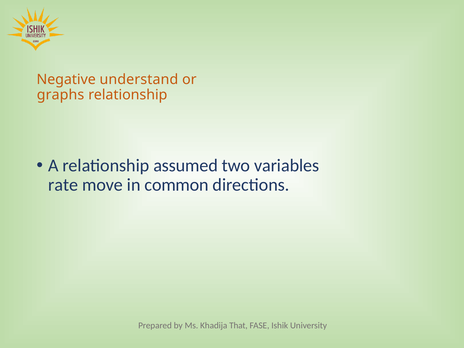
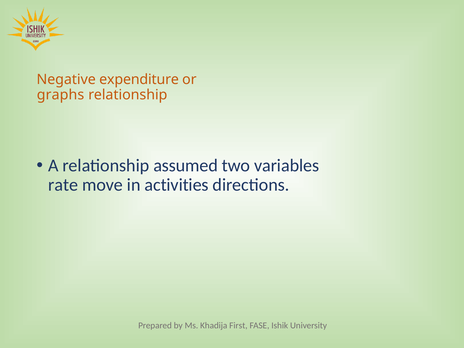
understand: understand -> expenditure
common: common -> activities
That: That -> First
